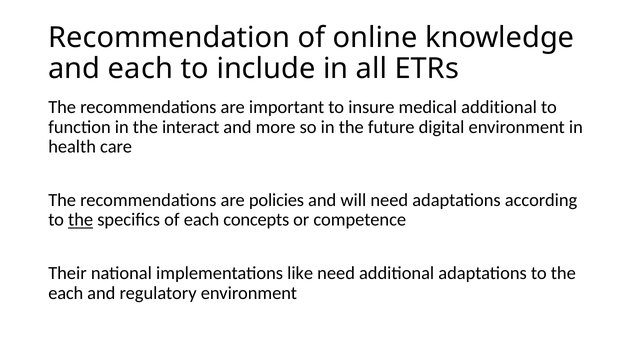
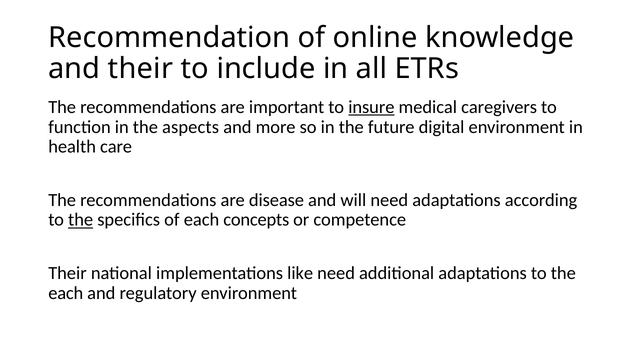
and each: each -> their
insure underline: none -> present
medical additional: additional -> caregivers
interact: interact -> aspects
policies: policies -> disease
